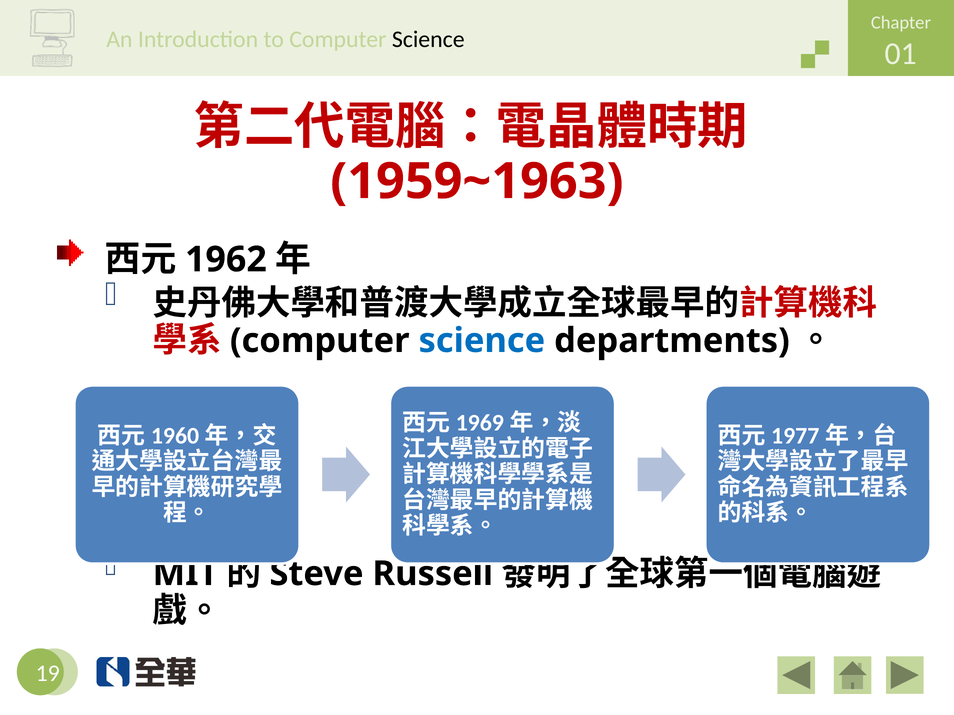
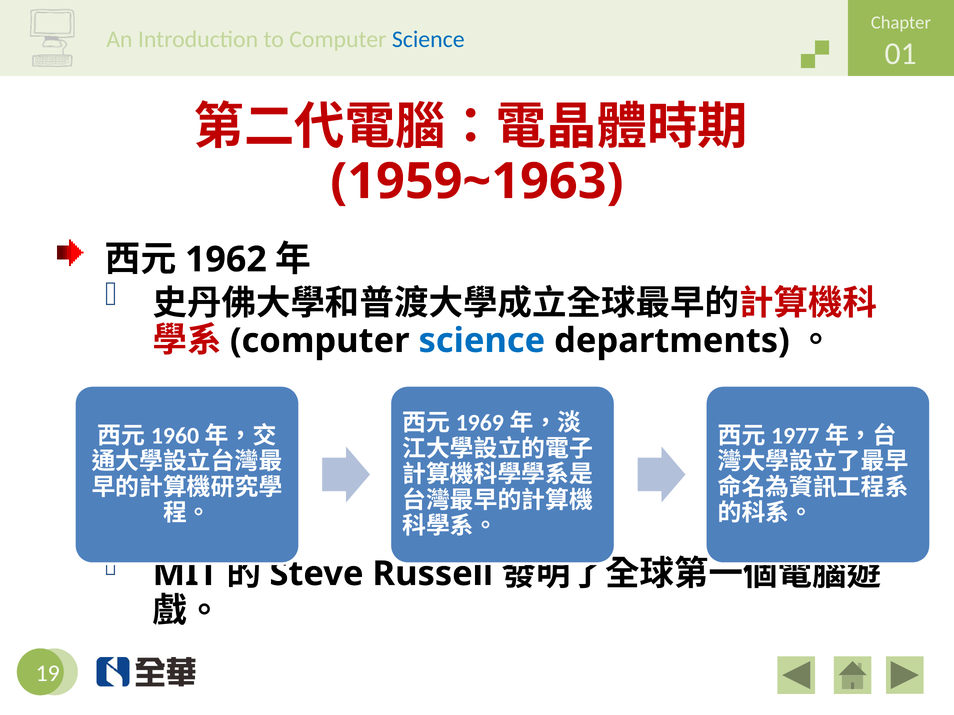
Science at (428, 39) colour: black -> blue
